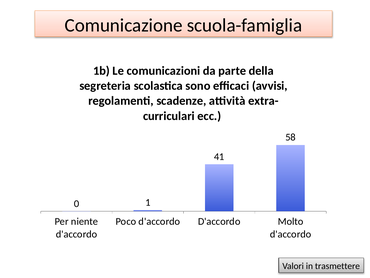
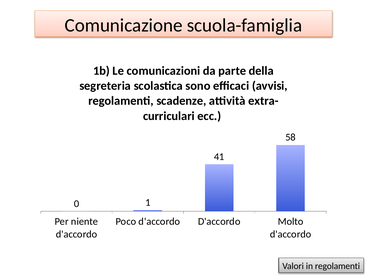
in trasmettere: trasmettere -> regolamenti
